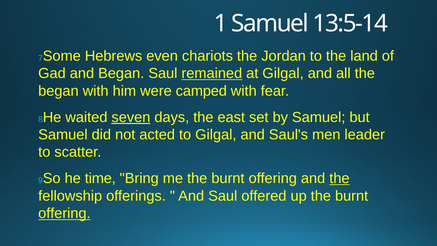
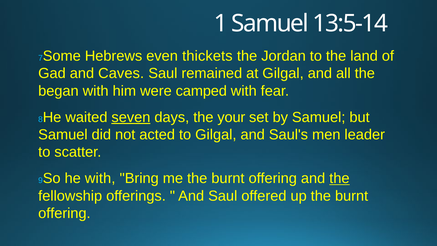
chariots: chariots -> thickets
and Began: Began -> Caves
remained underline: present -> none
east: east -> your
he time: time -> with
offering at (64, 213) underline: present -> none
